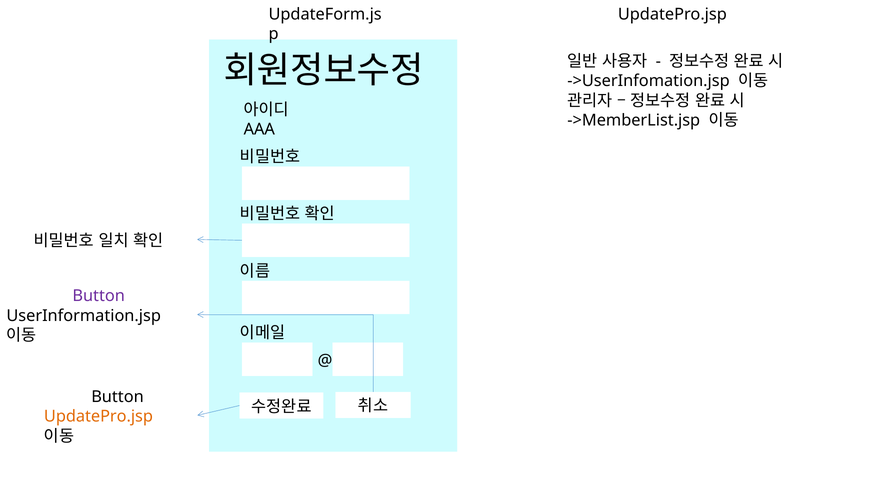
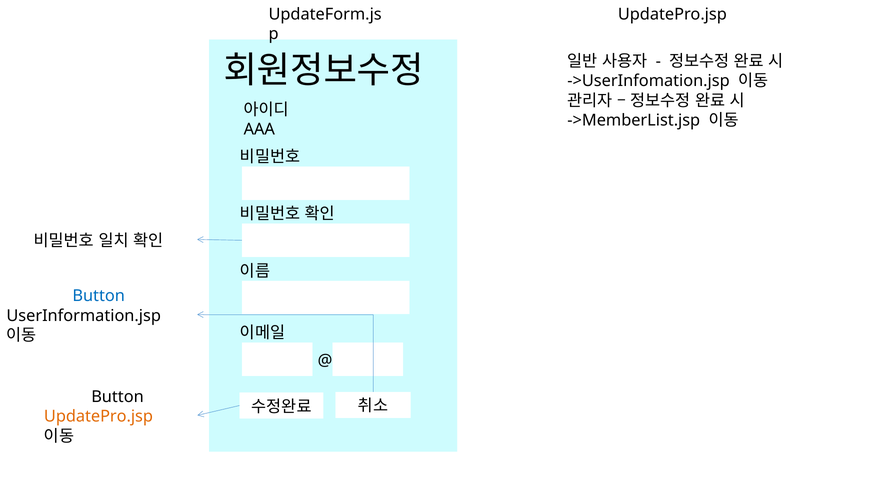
Button at (99, 296) colour: purple -> blue
